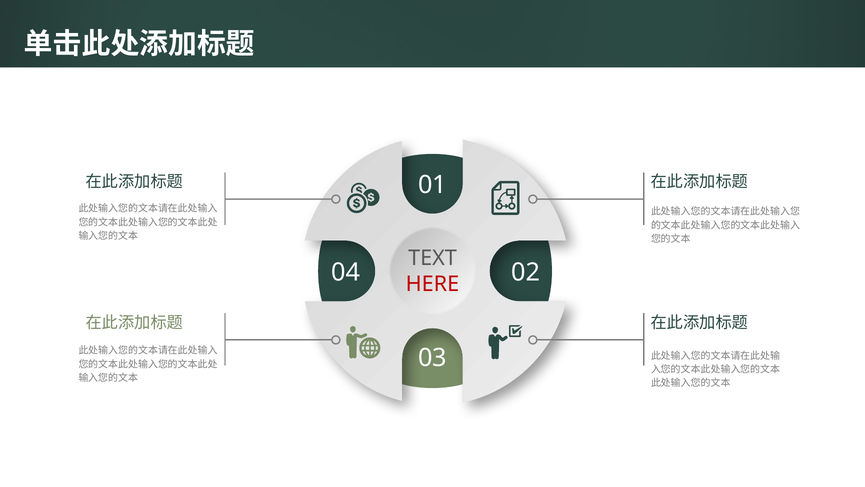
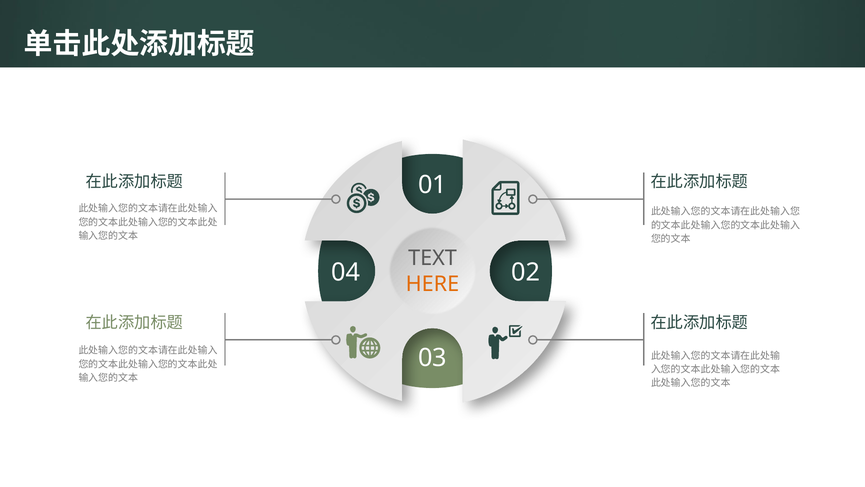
HERE colour: red -> orange
